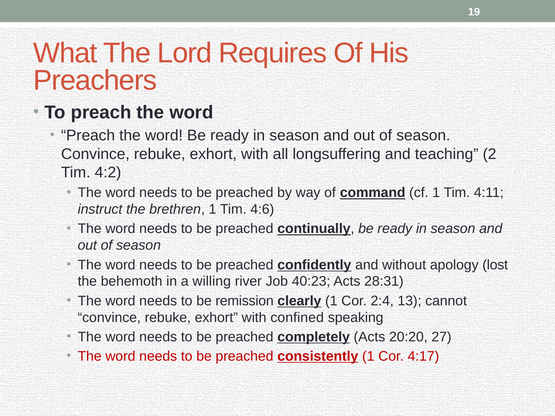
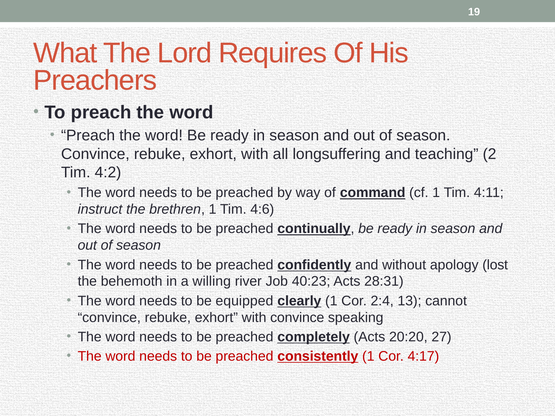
remission: remission -> equipped
with confined: confined -> convince
